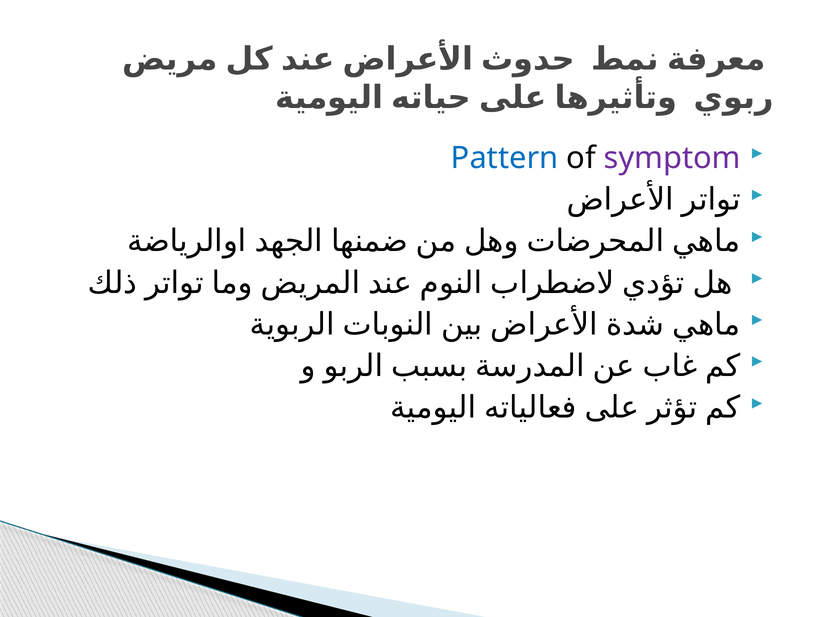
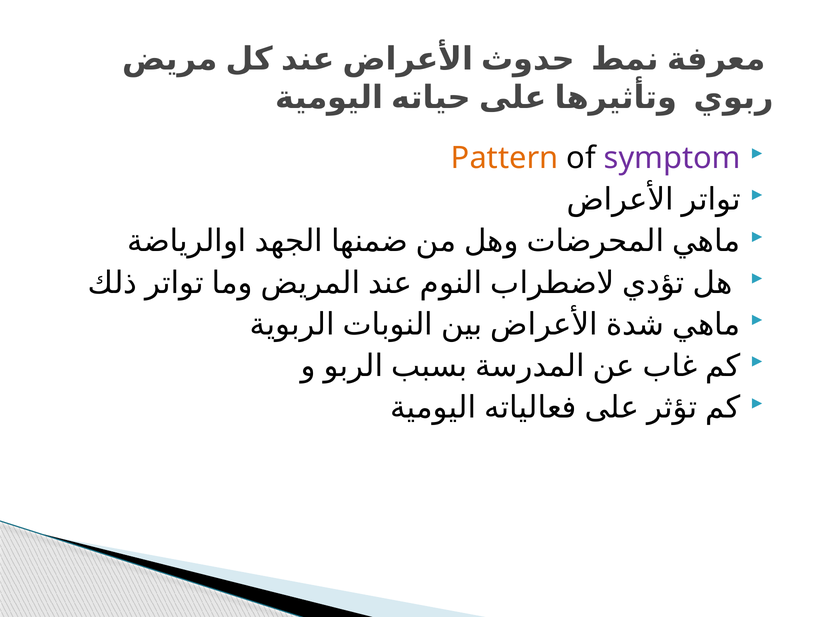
Pattern colour: blue -> orange
